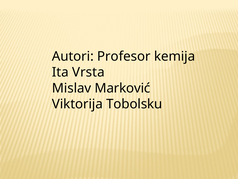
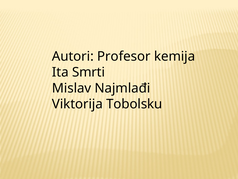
Vrsta: Vrsta -> Smrti
Marković: Marković -> Najmlađi
